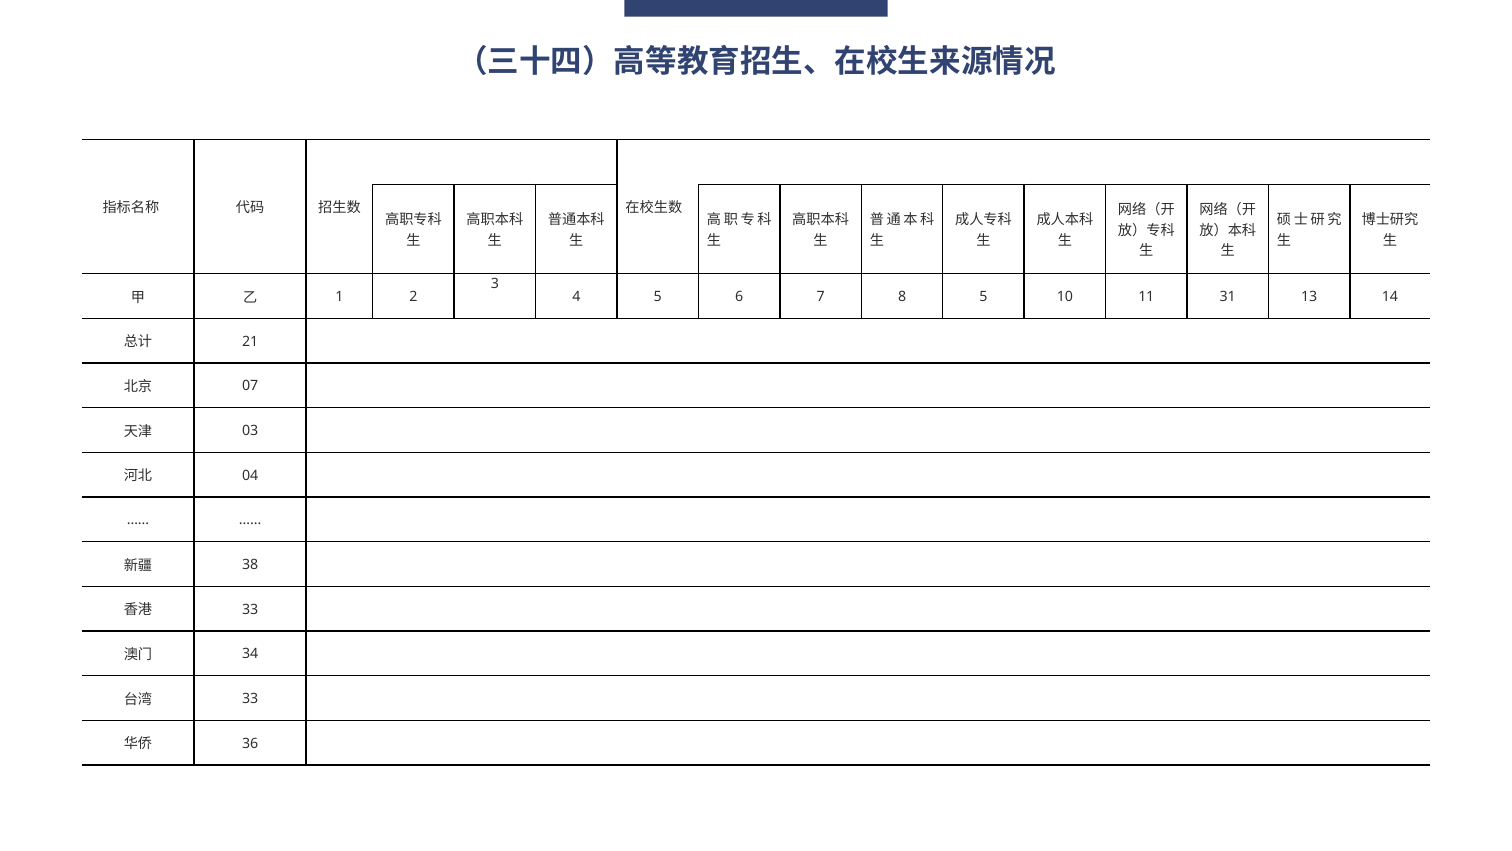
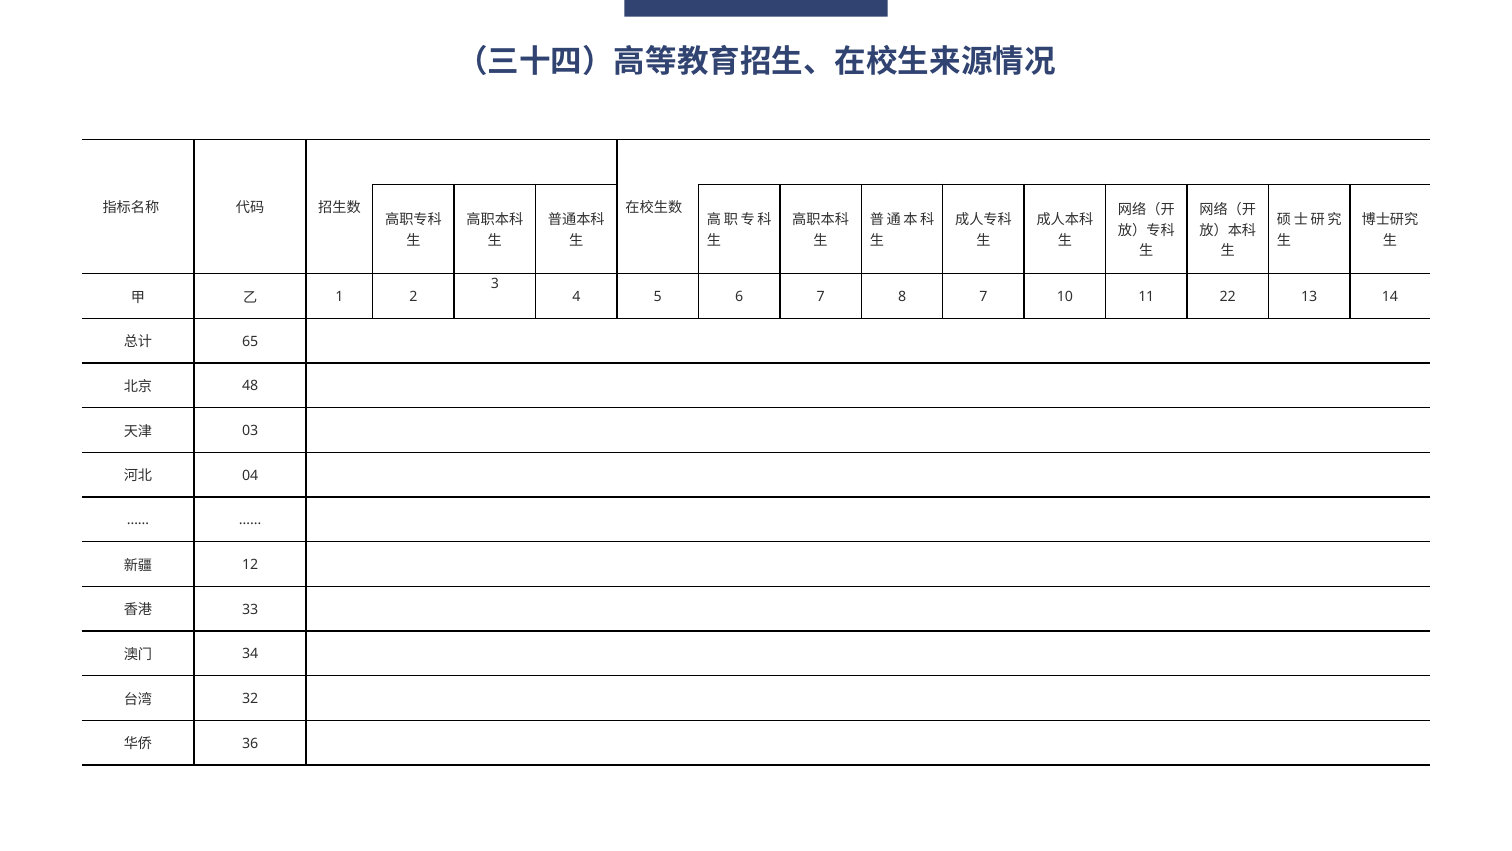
8 5: 5 -> 7
31: 31 -> 22
21: 21 -> 65
07: 07 -> 48
38: 38 -> 12
33 at (250, 698): 33 -> 32
